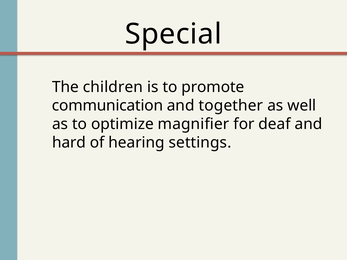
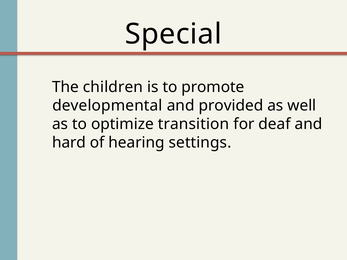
communication: communication -> developmental
together: together -> provided
magnifier: magnifier -> transition
